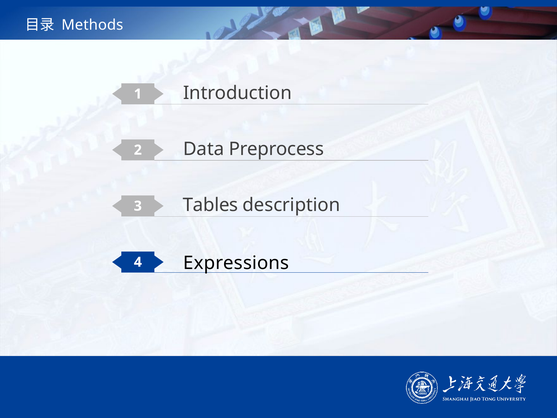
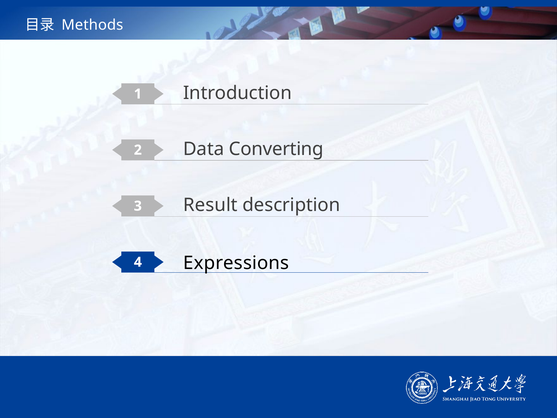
Preprocess: Preprocess -> Converting
Tables: Tables -> Result
